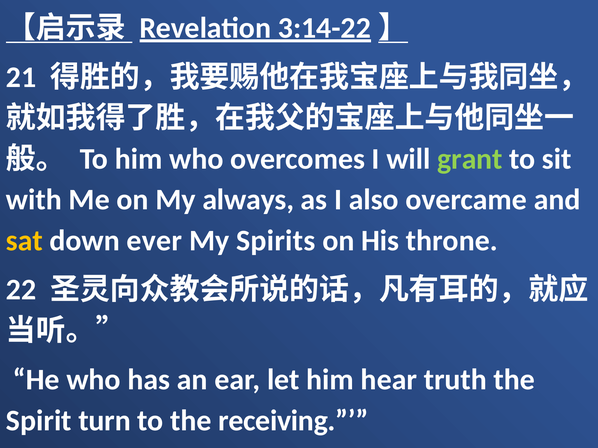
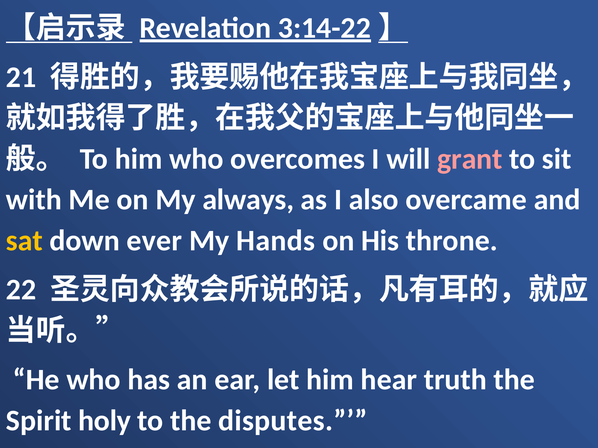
grant colour: light green -> pink
Spirits: Spirits -> Hands
turn: turn -> holy
receiving: receiving -> disputes
